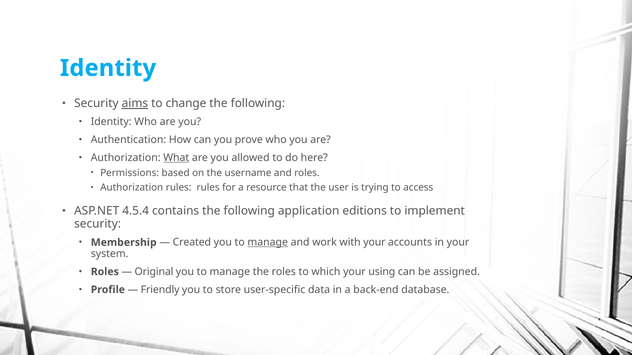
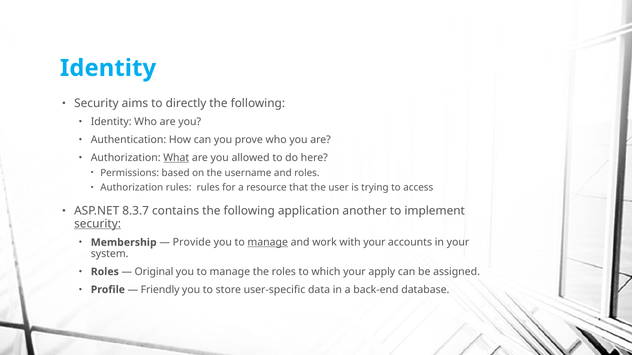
aims underline: present -> none
change: change -> directly
4.5.4: 4.5.4 -> 8.3.7
editions: editions -> another
security at (98, 224) underline: none -> present
Created: Created -> Provide
using: using -> apply
